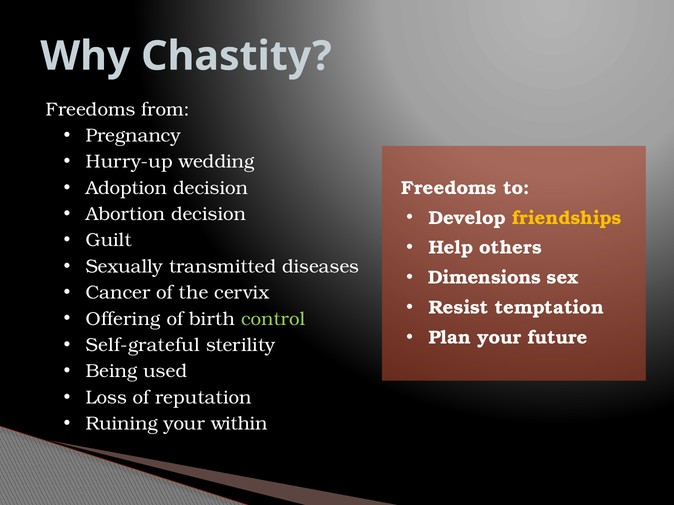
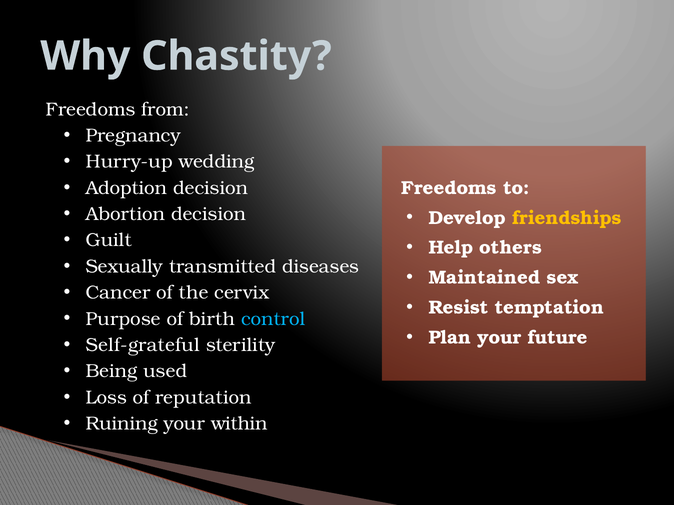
Dimensions: Dimensions -> Maintained
Offering: Offering -> Purpose
control colour: light green -> light blue
